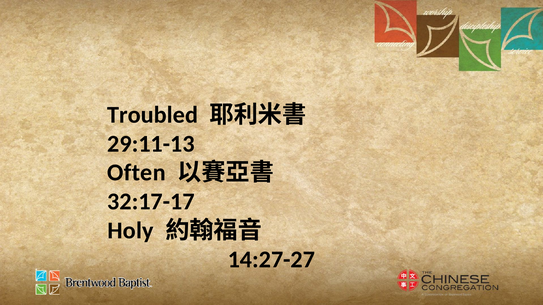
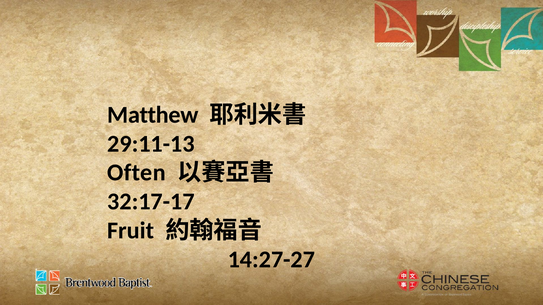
Troubled: Troubled -> Matthew
Holy: Holy -> Fruit
